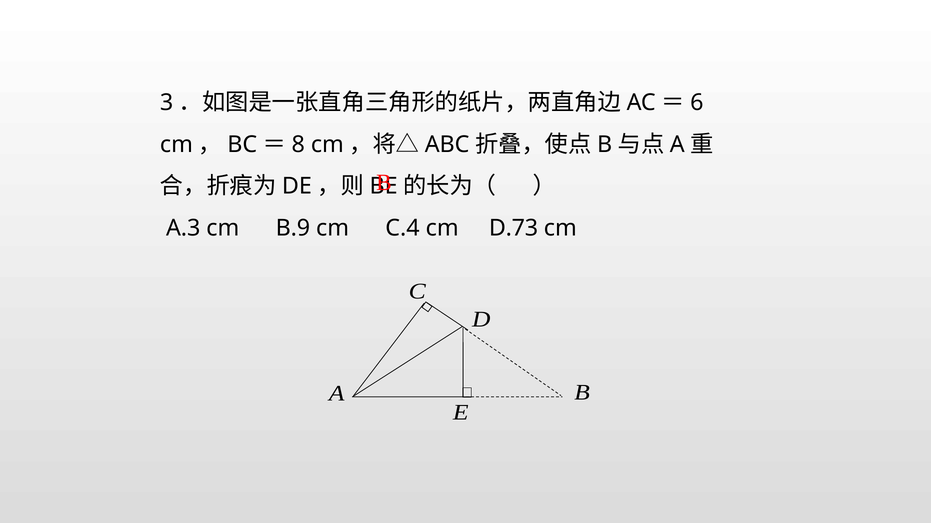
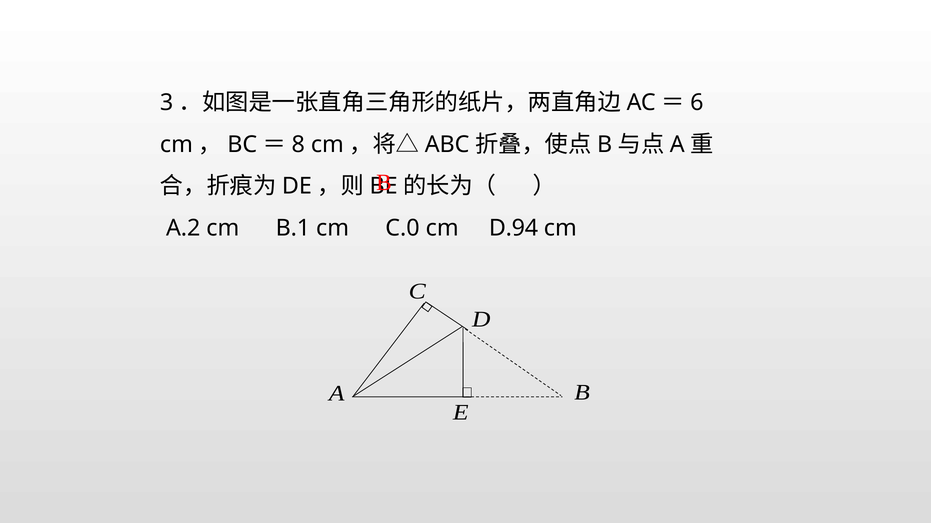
A.3: A.3 -> A.2
B.9: B.9 -> B.1
C.4: C.4 -> C.0
D.73: D.73 -> D.94
